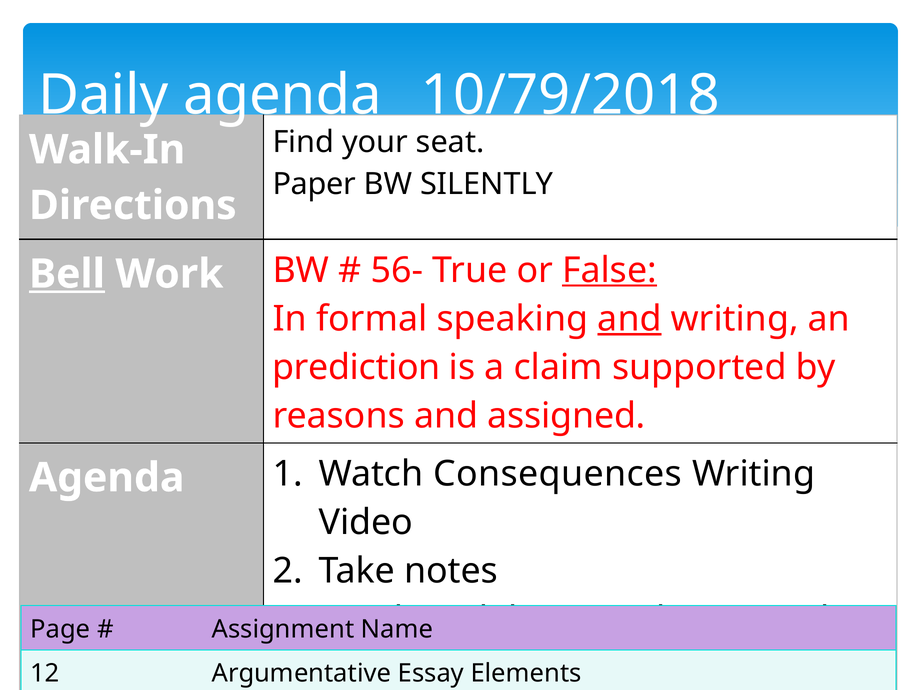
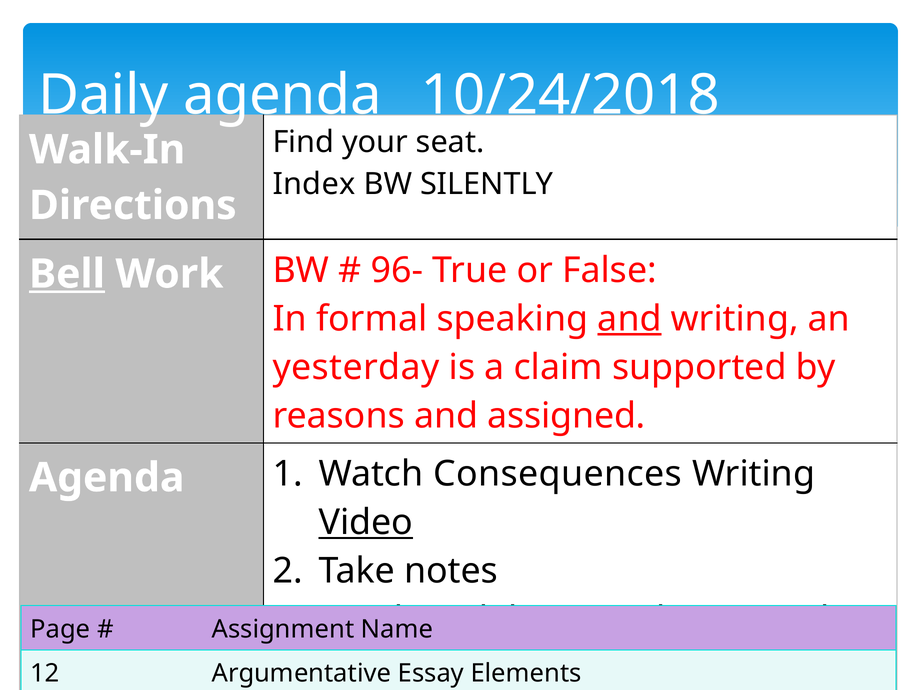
10/79/2018: 10/79/2018 -> 10/24/2018
Paper: Paper -> Index
56-: 56- -> 96-
False underline: present -> none
prediction: prediction -> yesterday
Video underline: none -> present
